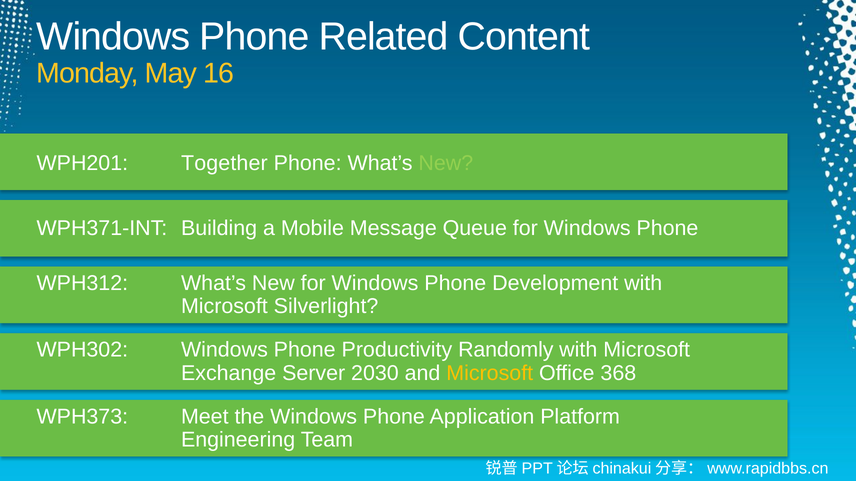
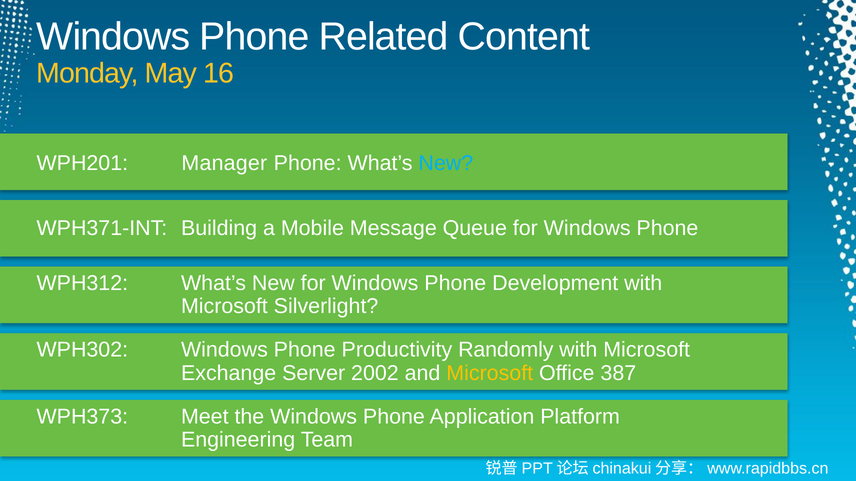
Together: Together -> Manager
New at (446, 164) colour: light green -> light blue
2030: 2030 -> 2002
368: 368 -> 387
